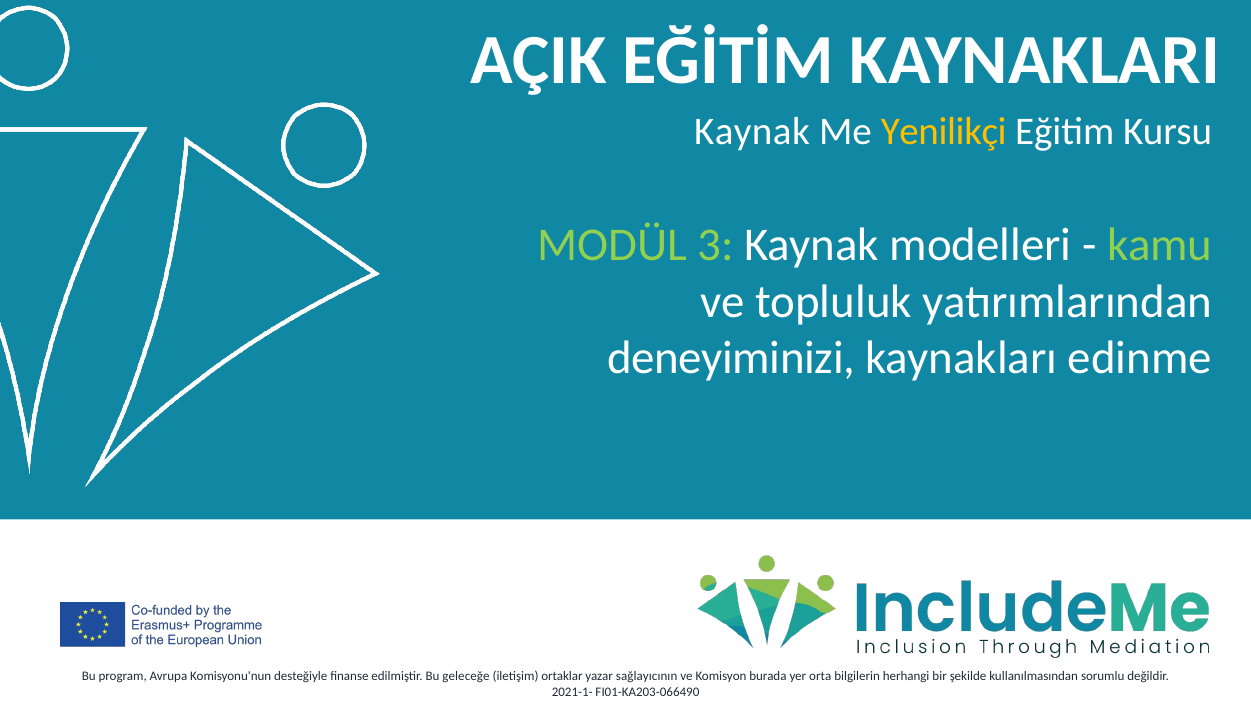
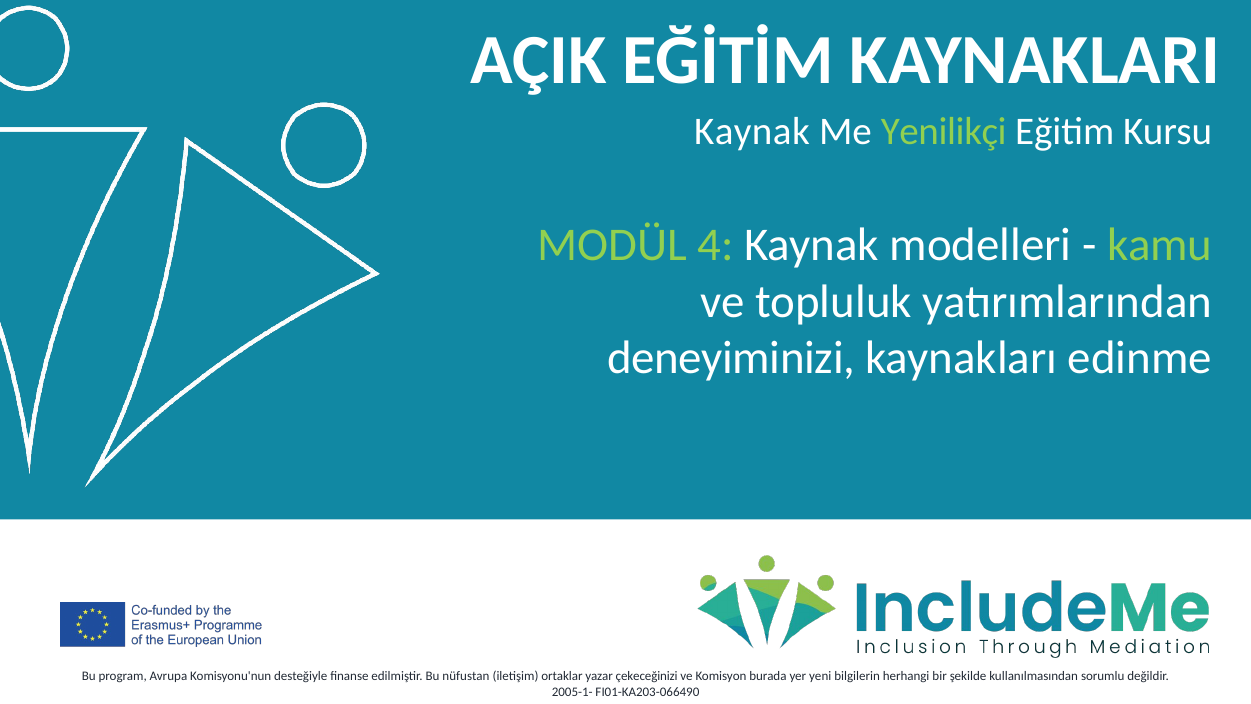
Yenilikçi colour: yellow -> light green
3: 3 -> 4
geleceğe: geleceğe -> nüfustan
sağlayıcının: sağlayıcının -> çekeceğinizi
orta: orta -> yeni
2021-1-: 2021-1- -> 2005-1-
